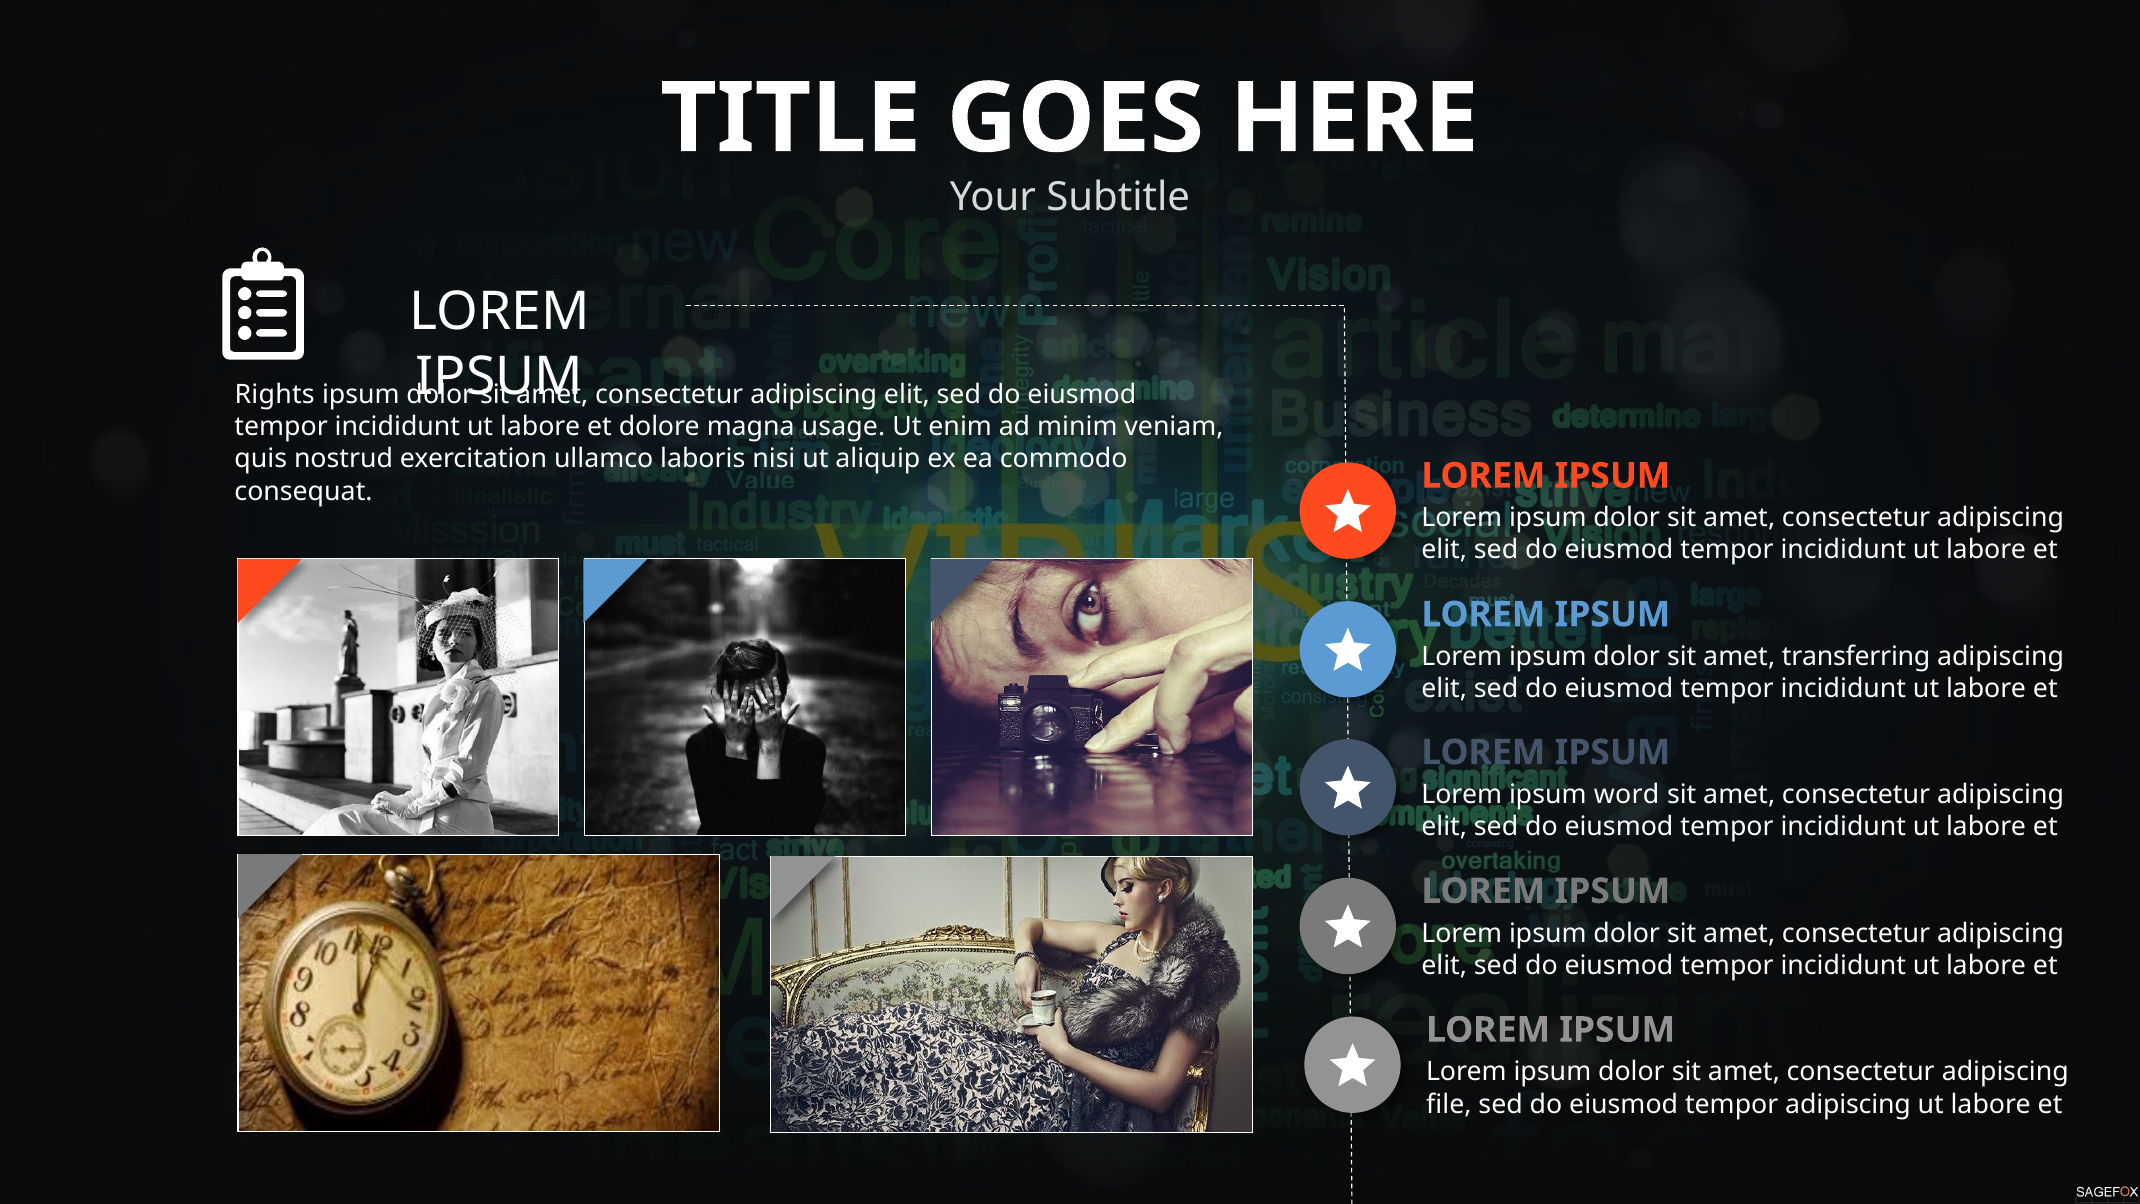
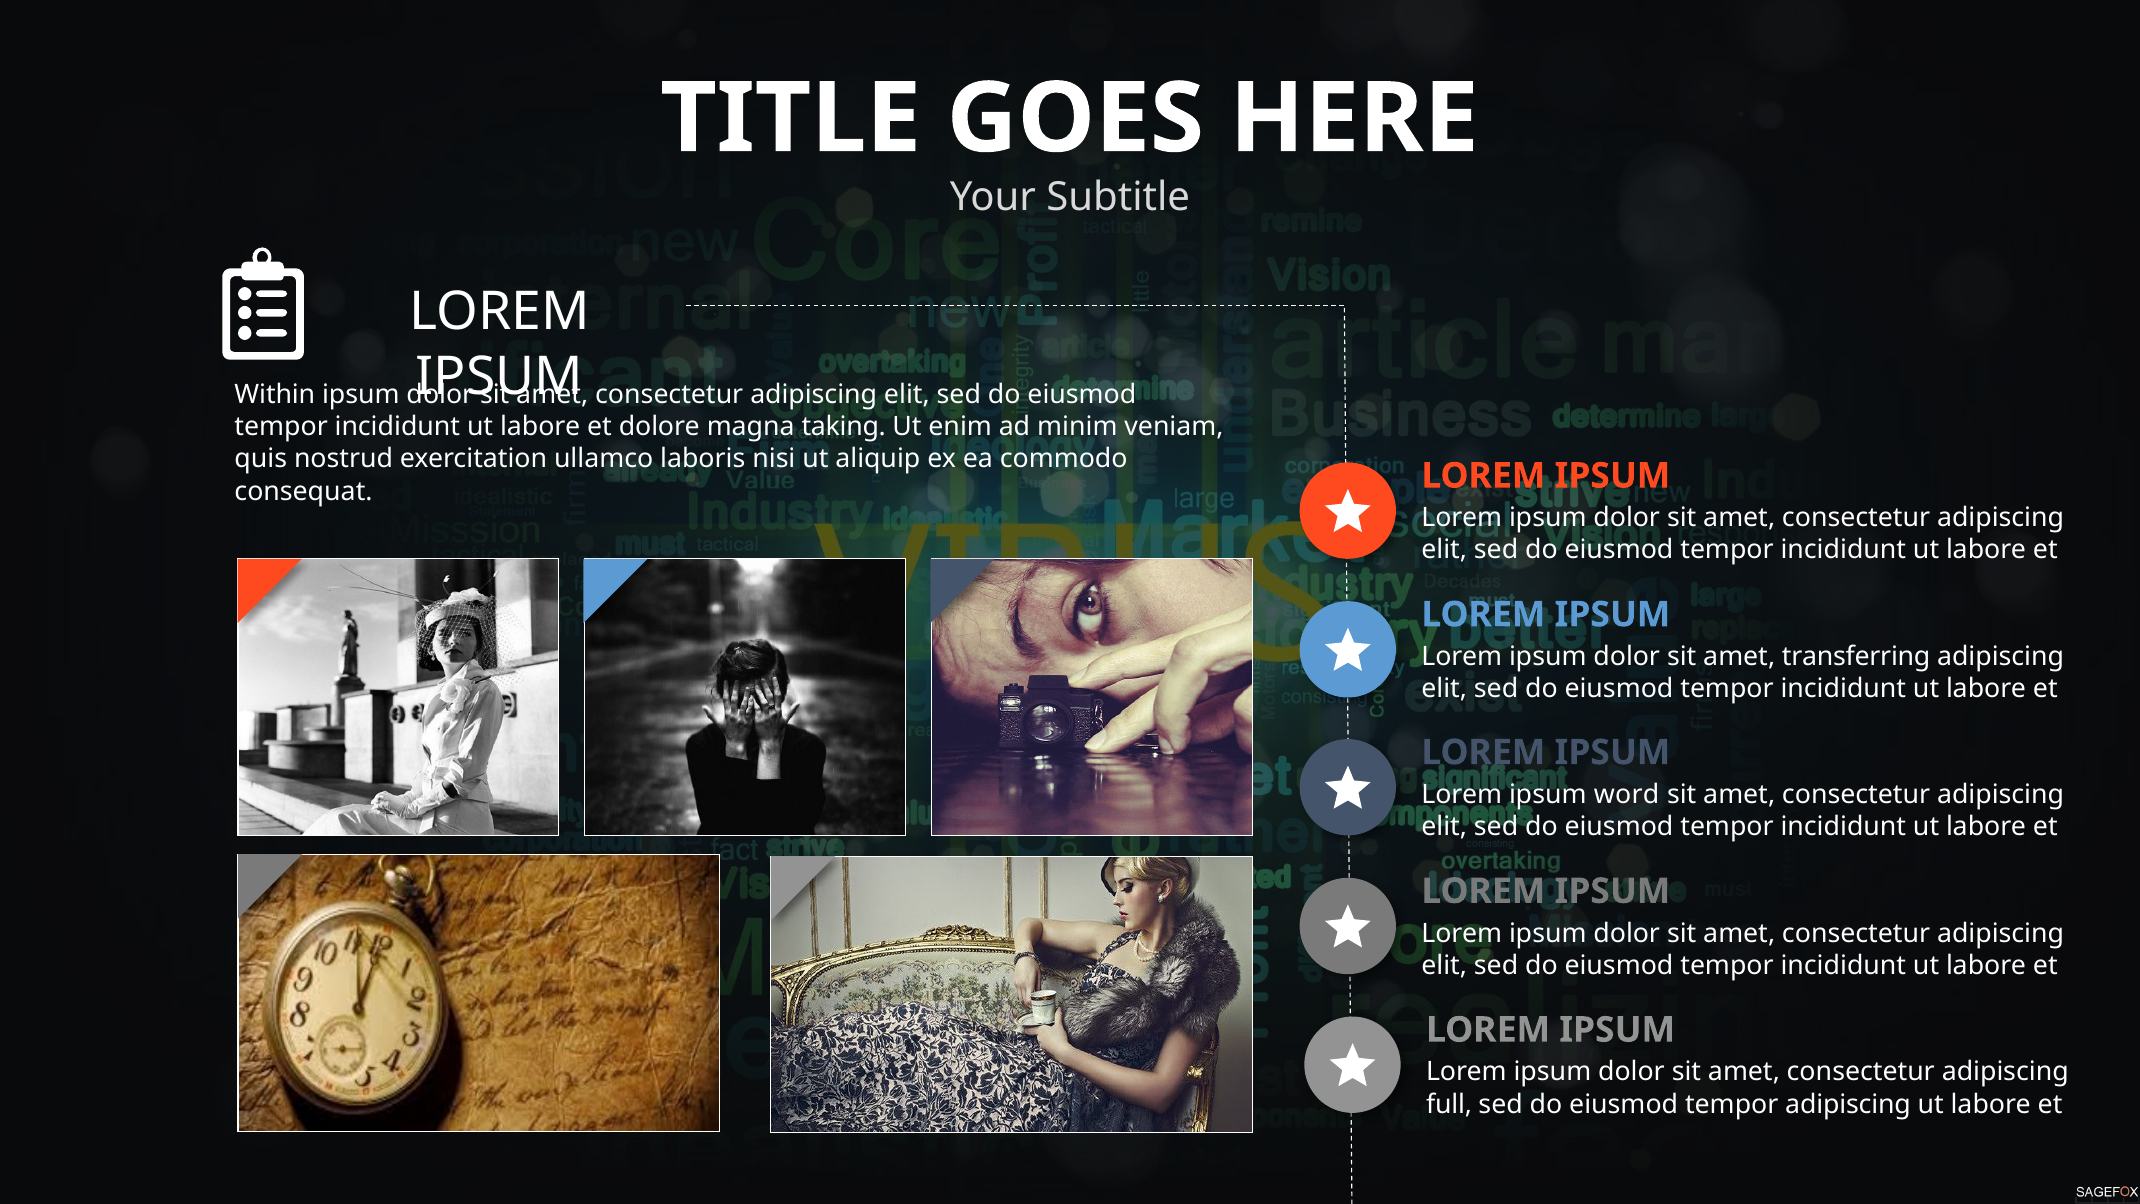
Rights: Rights -> Within
usage: usage -> taking
file: file -> full
